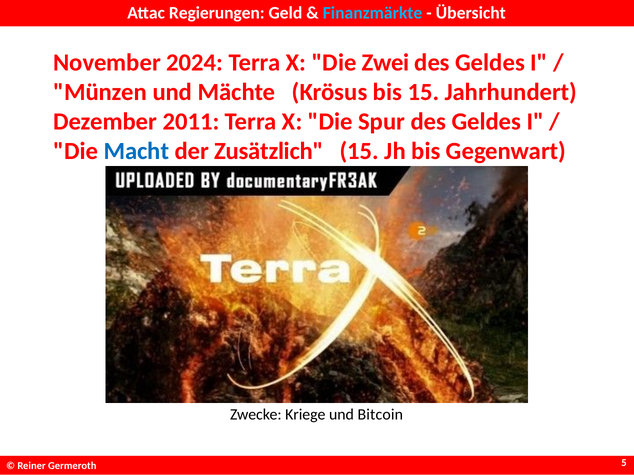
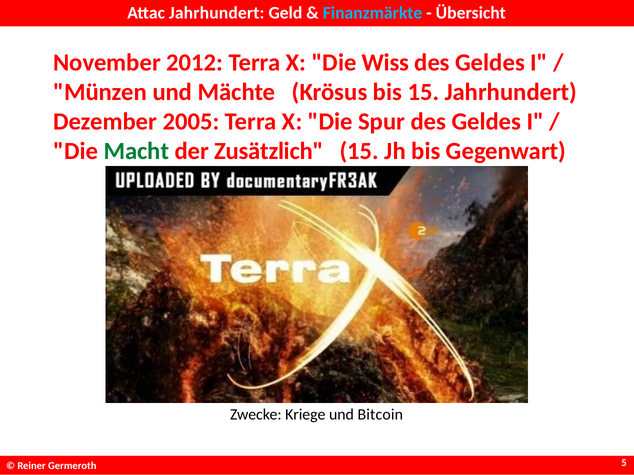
Attac Regierungen: Regierungen -> Jahrhundert
2024: 2024 -> 2012
Zwei: Zwei -> Wiss
2011: 2011 -> 2005
Macht colour: blue -> green
